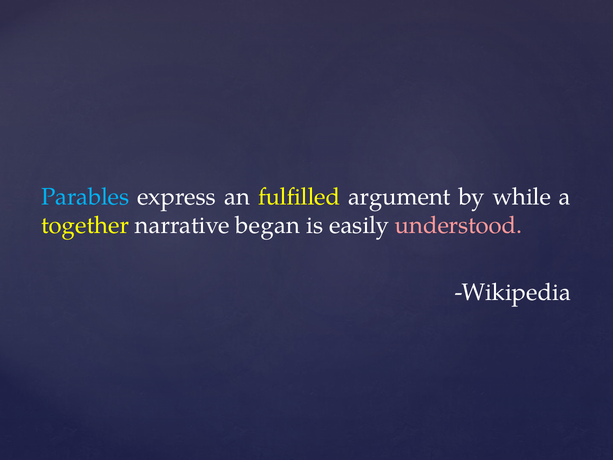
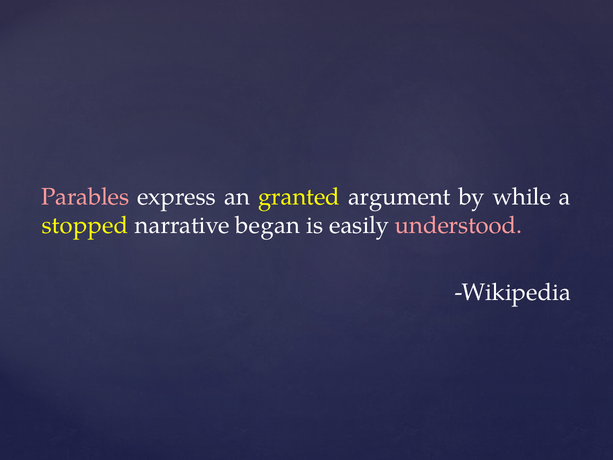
Parables colour: light blue -> pink
fulfilled: fulfilled -> granted
together: together -> stopped
